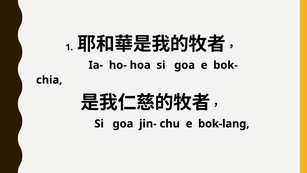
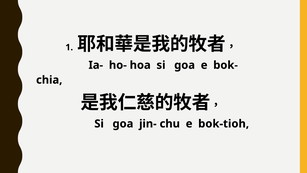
bok-lang: bok-lang -> bok-tioh
